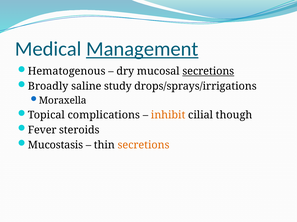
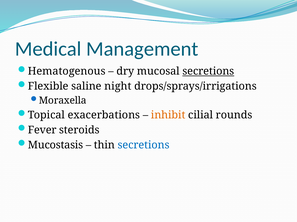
Management underline: present -> none
Broadly: Broadly -> Flexible
study: study -> night
complications: complications -> exacerbations
though: though -> rounds
secretions at (144, 145) colour: orange -> blue
